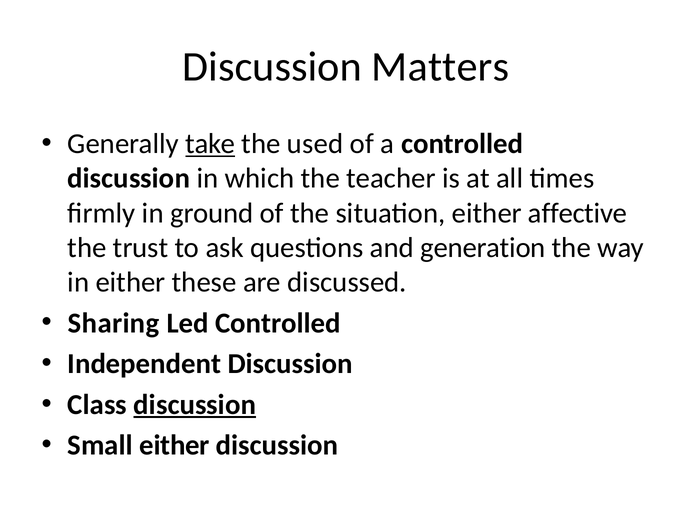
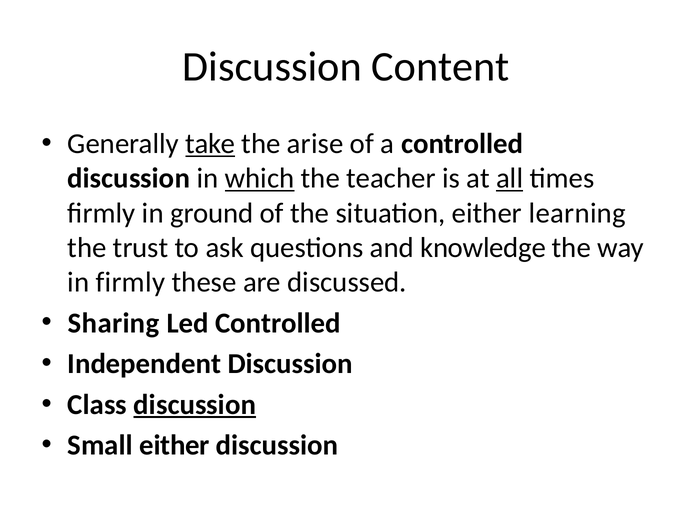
Matters: Matters -> Content
used: used -> arise
which underline: none -> present
all underline: none -> present
affective: affective -> learning
generation: generation -> knowledge
in either: either -> firmly
